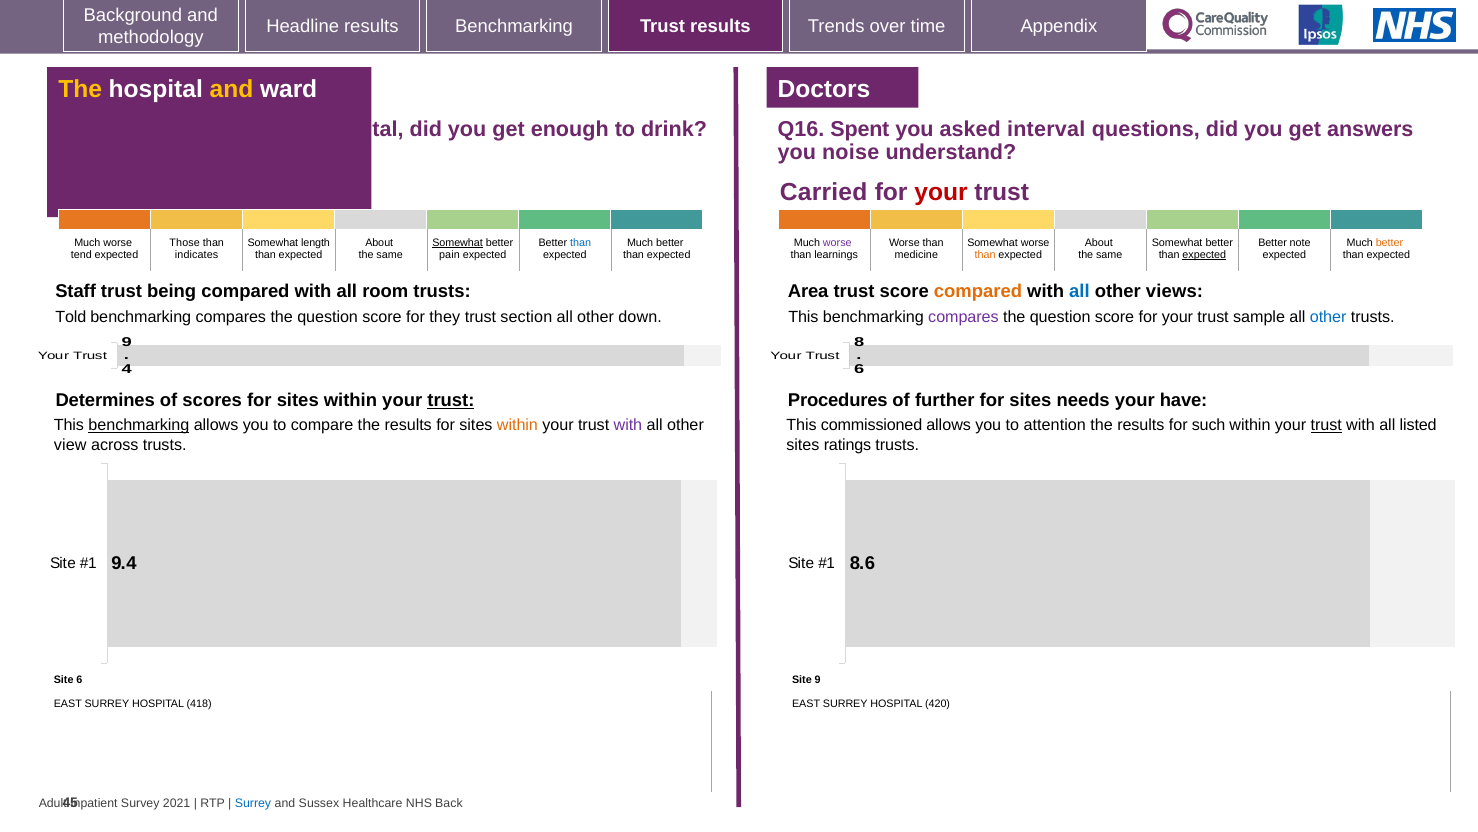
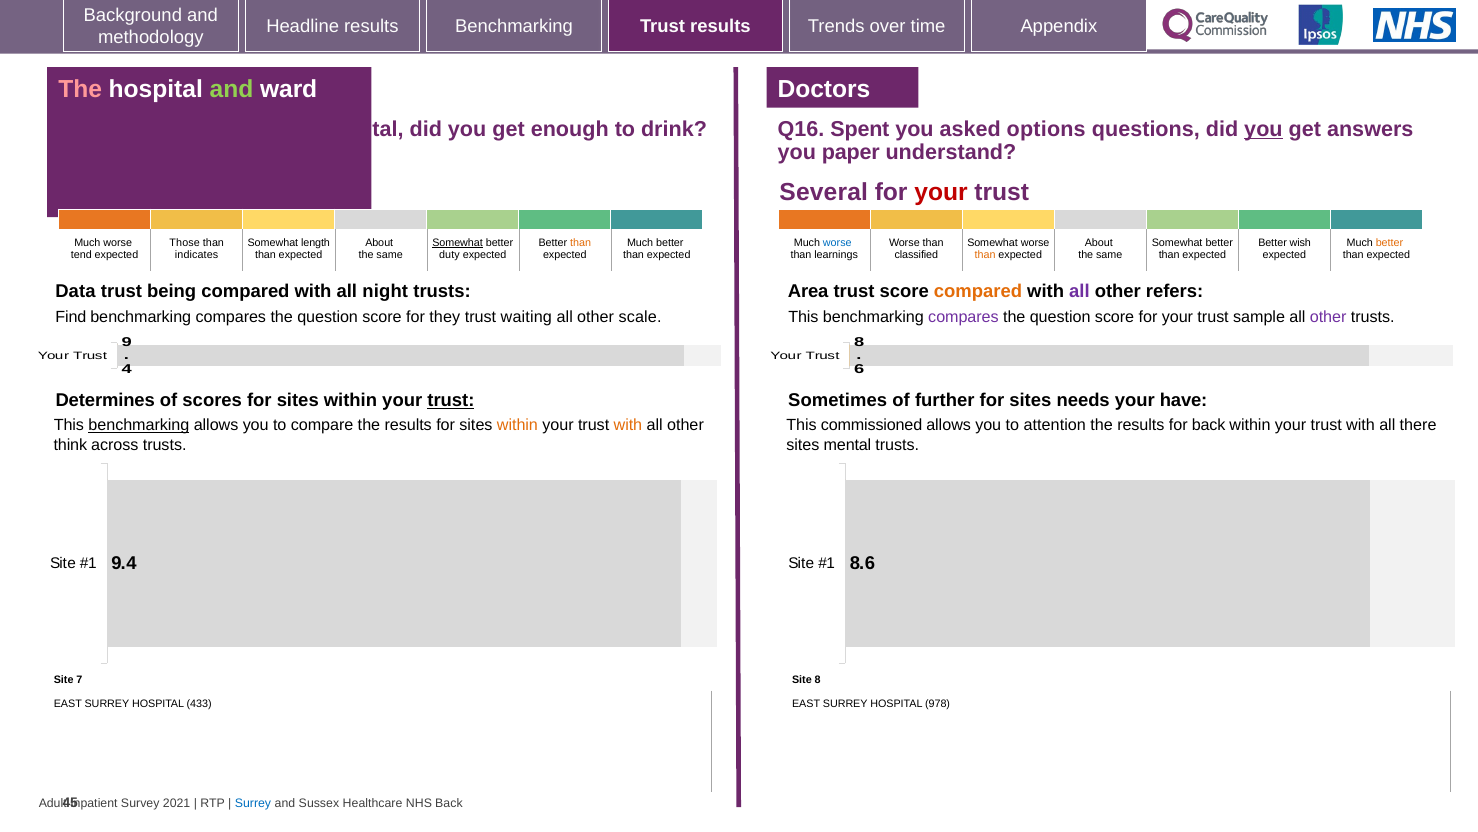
The at (80, 89) colour: yellow -> pink
and at (231, 89) colour: yellow -> light green
interval: interval -> options
you at (1263, 129) underline: none -> present
noise: noise -> paper
Carried: Carried -> Several
than at (581, 243) colour: blue -> orange
worse at (837, 243) colour: purple -> blue
note: note -> wish
pain: pain -> duty
medicine: medicine -> classified
expected at (1204, 255) underline: present -> none
Staff: Staff -> Data
room: room -> night
all at (1079, 291) colour: blue -> purple
views: views -> refers
Told: Told -> Find
section: section -> waiting
down: down -> scale
other at (1328, 317) colour: blue -> purple
Procedures: Procedures -> Sometimes
with at (628, 425) colour: purple -> orange
for such: such -> back
trust at (1326, 425) underline: present -> none
listed: listed -> there
view: view -> think
ratings: ratings -> mental
Site 6: 6 -> 7
Site 9: 9 -> 8
418: 418 -> 433
420: 420 -> 978
